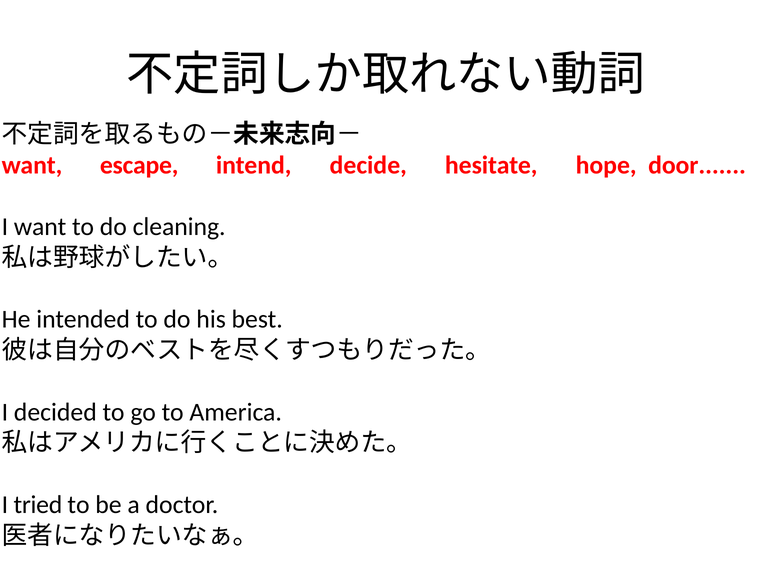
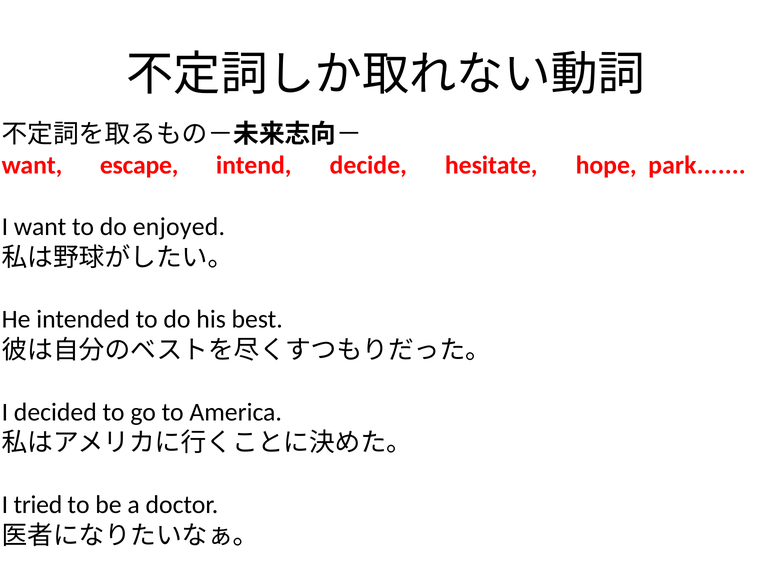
door: door -> park
cleaning: cleaning -> enjoyed
